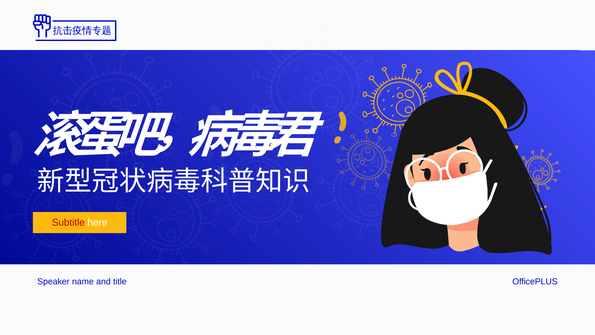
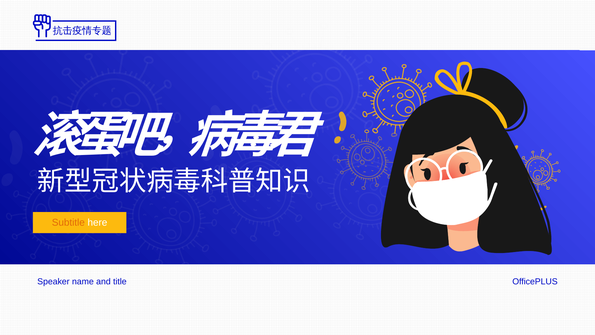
Subtitle colour: red -> orange
